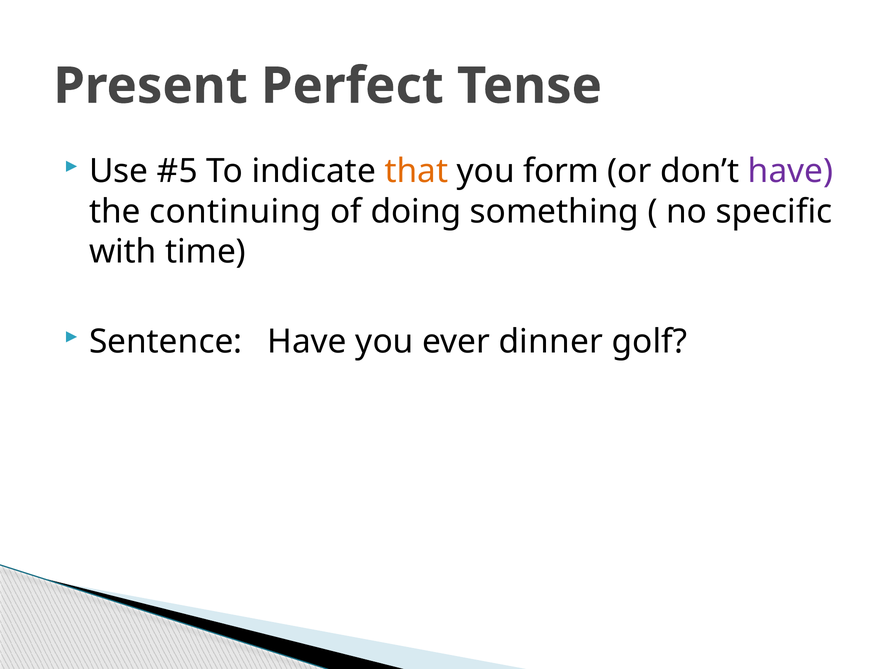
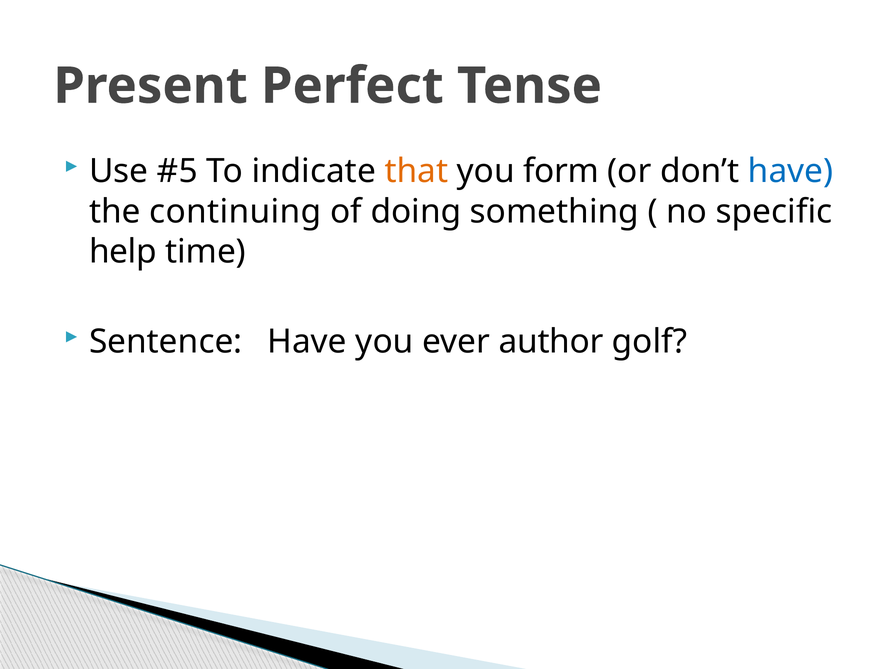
have at (791, 171) colour: purple -> blue
with: with -> help
dinner: dinner -> author
